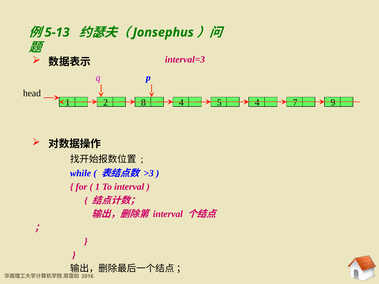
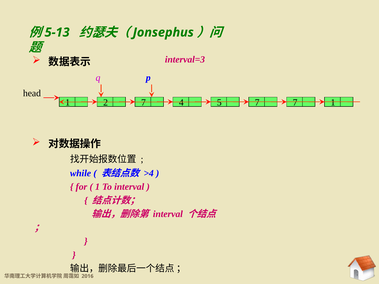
2 8: 8 -> 7
5 4: 4 -> 7
7 9: 9 -> 1
>3: >3 -> >4
